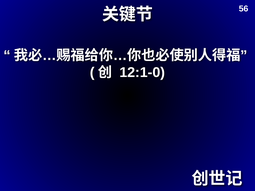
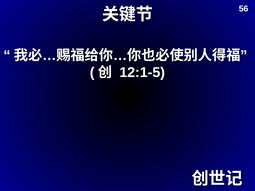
12:1-0: 12:1-0 -> 12:1-5
